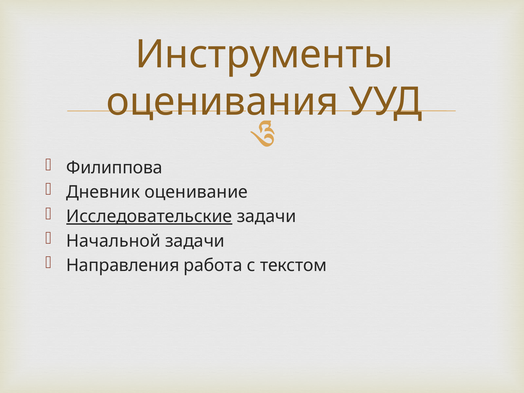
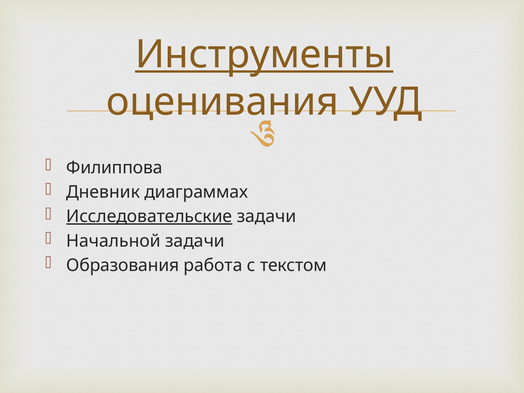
Инструменты underline: none -> present
оценивание: оценивание -> диаграммах
Направления: Направления -> Образования
